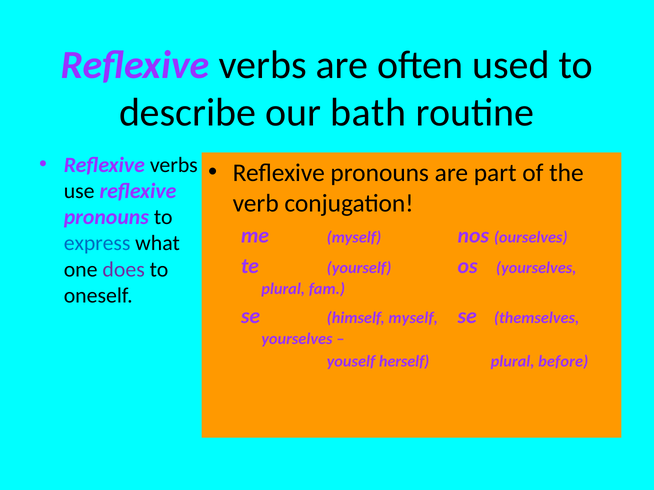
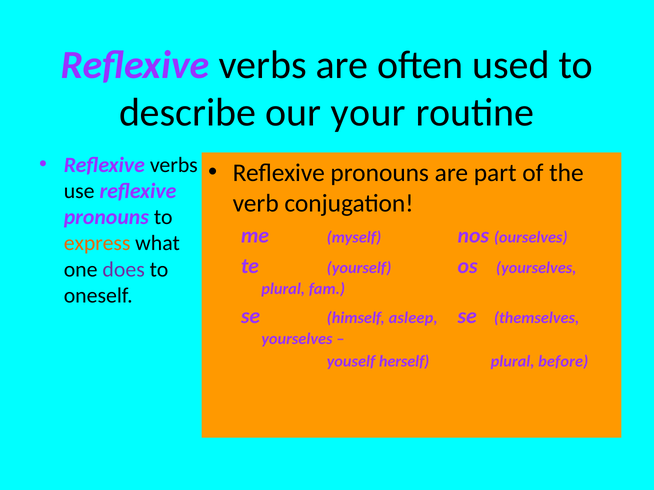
bath: bath -> your
express colour: blue -> orange
himself myself: myself -> asleep
